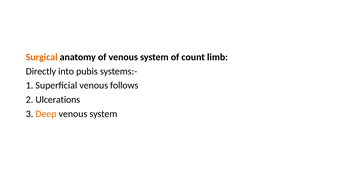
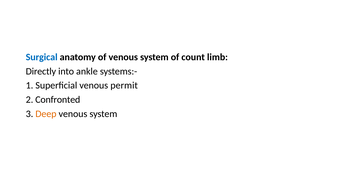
Surgical colour: orange -> blue
pubis: pubis -> ankle
follows: follows -> permit
Ulcerations: Ulcerations -> Confronted
